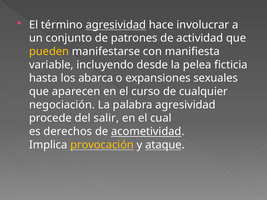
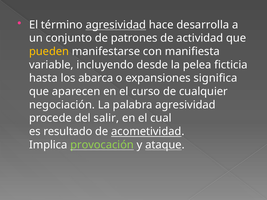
involucrar: involucrar -> desarrolla
sexuales: sexuales -> significa
derechos: derechos -> resultado
provocación colour: yellow -> light green
